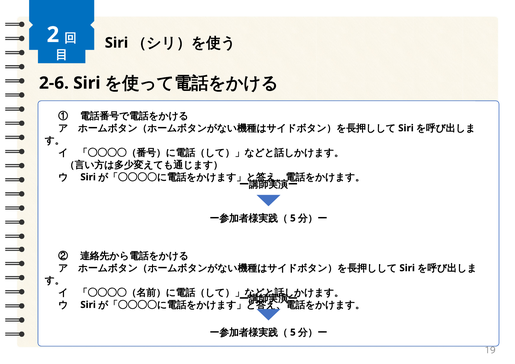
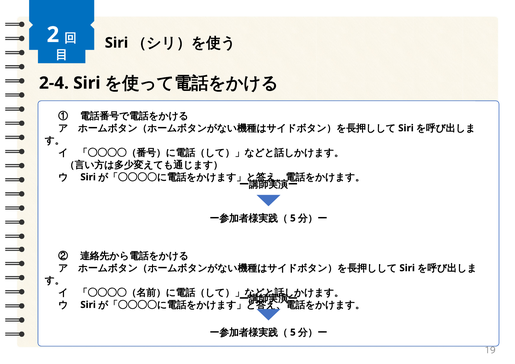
2-6: 2-6 -> 2-4
